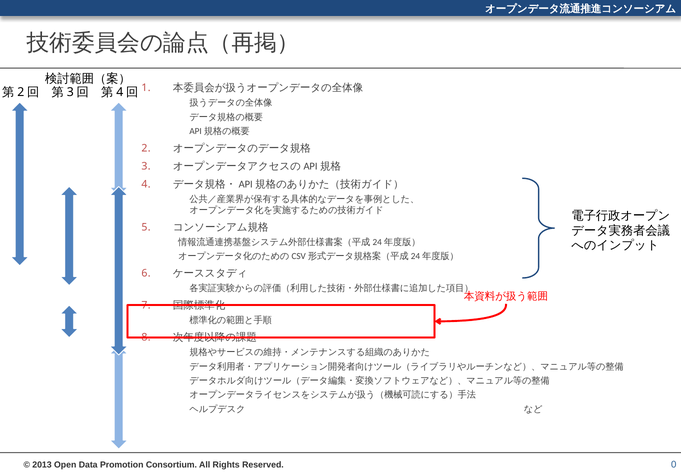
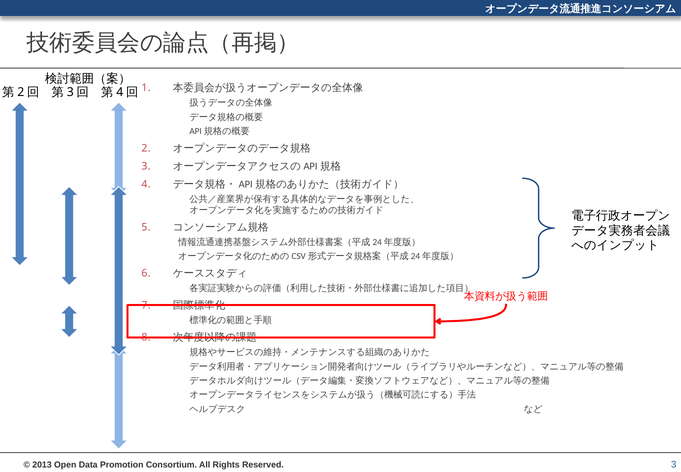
0 at (674, 464): 0 -> 3
